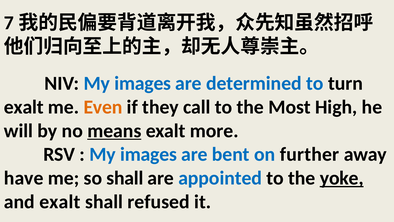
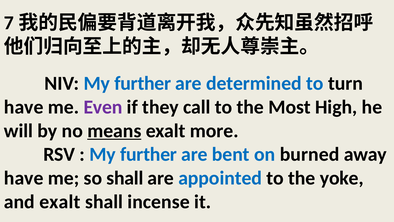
NIV My images: images -> further
exalt at (24, 107): exalt -> have
Even colour: orange -> purple
images at (149, 154): images -> further
further: further -> burned
yoke underline: present -> none
refused: refused -> incense
